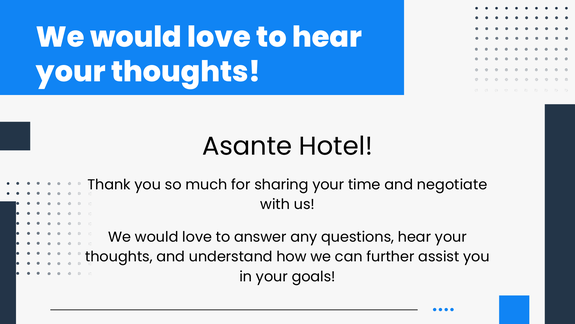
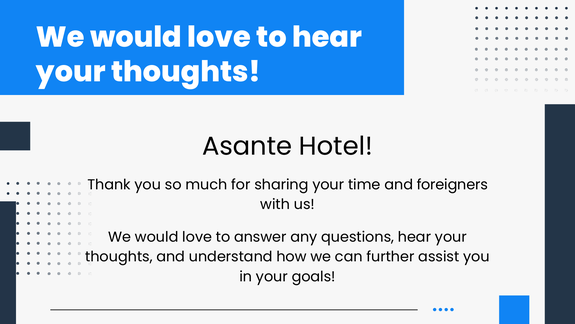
negotiate: negotiate -> foreigners
